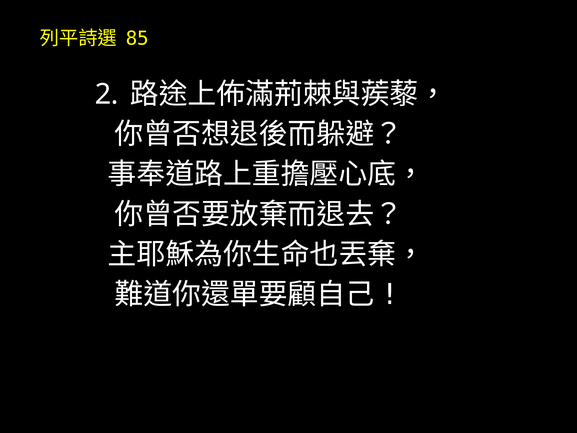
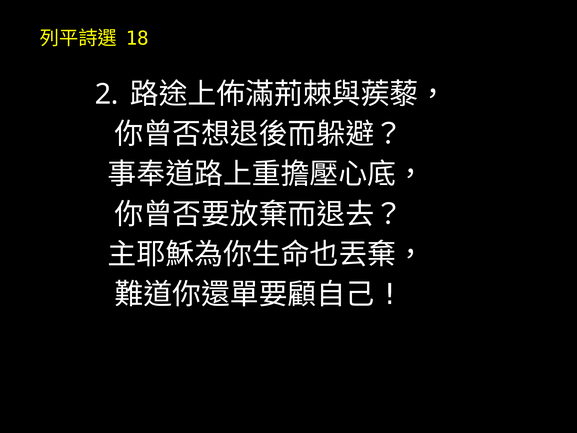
85: 85 -> 18
